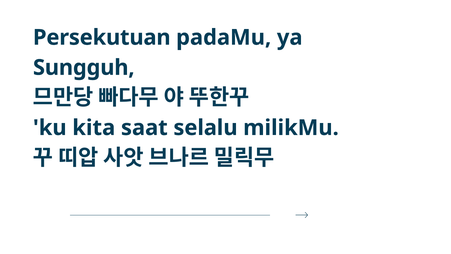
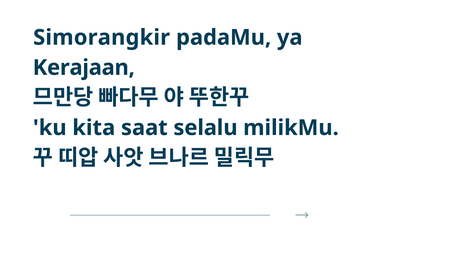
Persekutuan: Persekutuan -> Simorangkir
Sungguh: Sungguh -> Kerajaan
